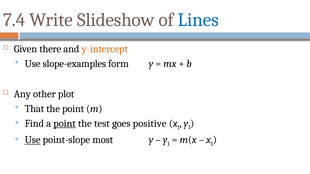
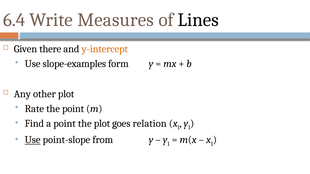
7.4: 7.4 -> 6.4
Slideshow: Slideshow -> Measures
Lines colour: blue -> black
That: That -> Rate
point at (65, 124) underline: present -> none
the test: test -> plot
positive: positive -> relation
most: most -> from
